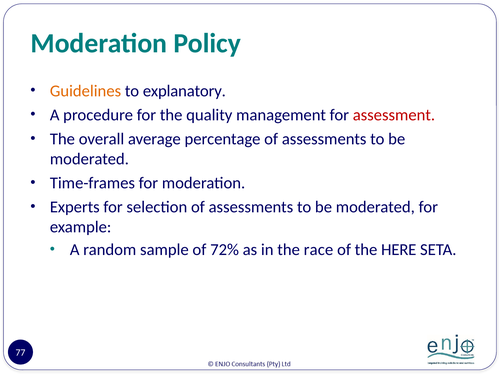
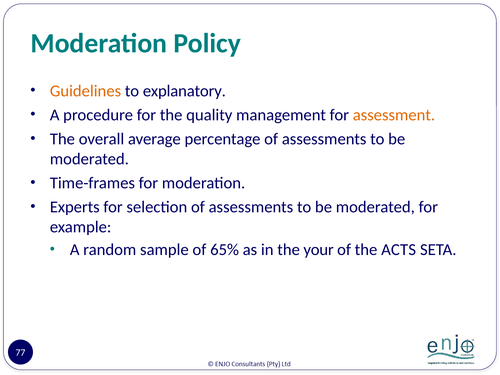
assessment colour: red -> orange
72%: 72% -> 65%
race: race -> your
HERE: HERE -> ACTS
